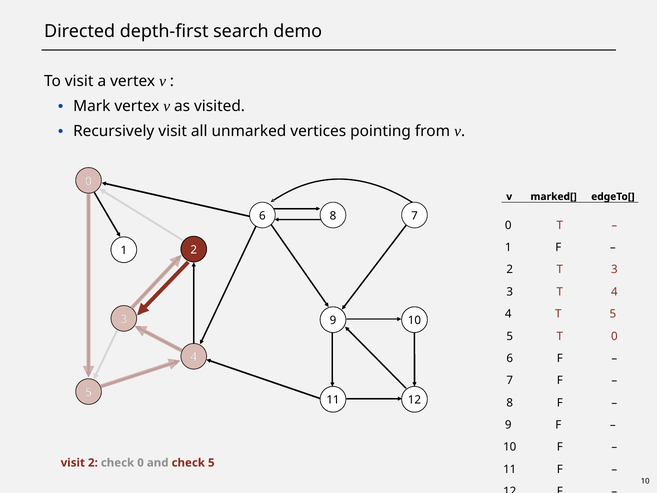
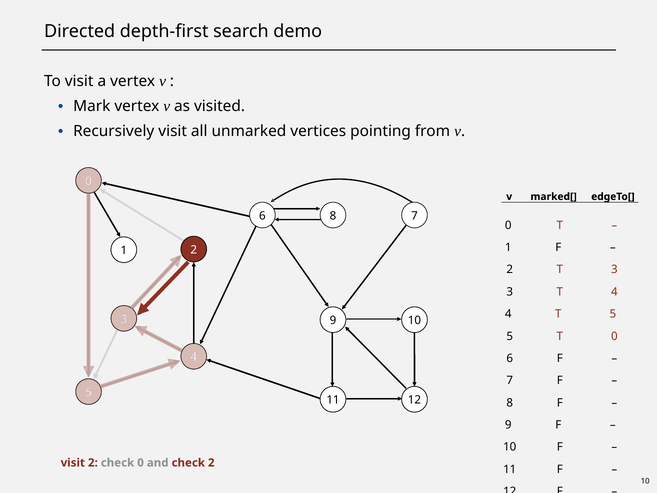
check 5: 5 -> 2
